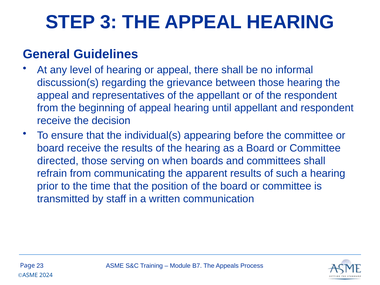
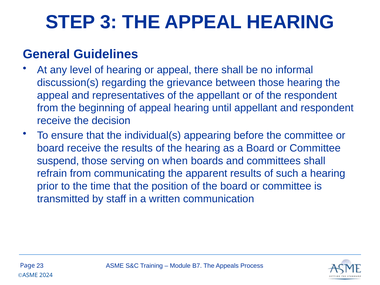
directed: directed -> suspend
